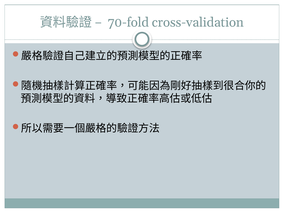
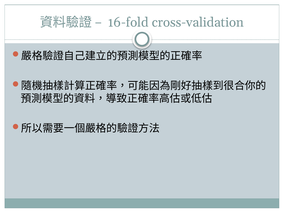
70-fold: 70-fold -> 16-fold
